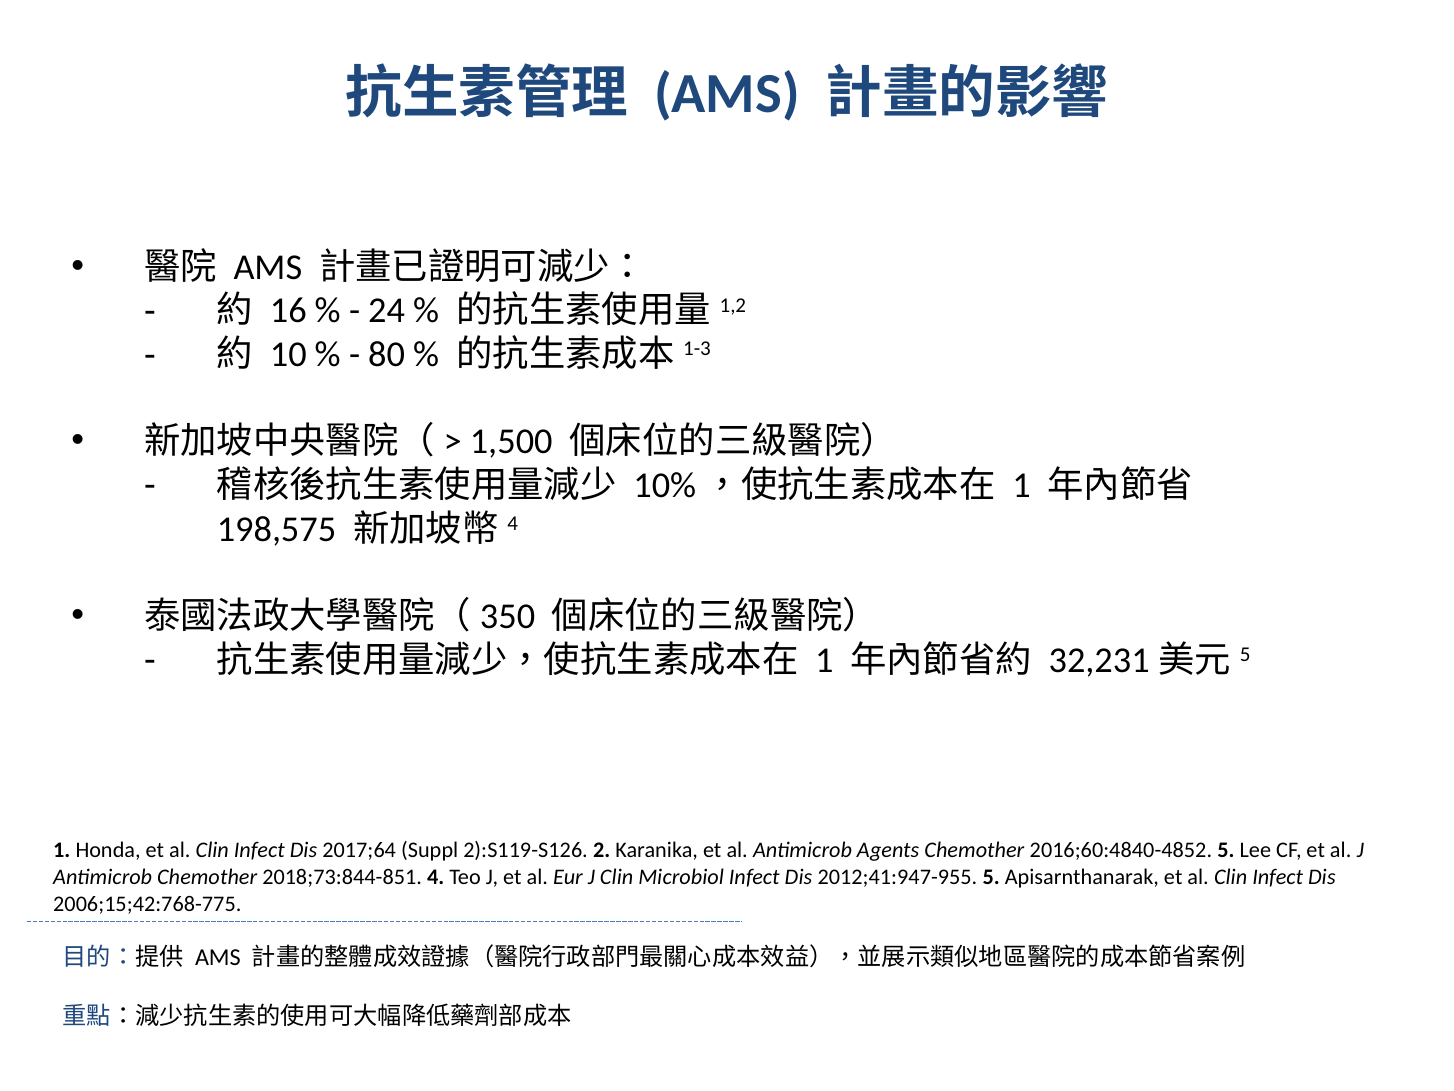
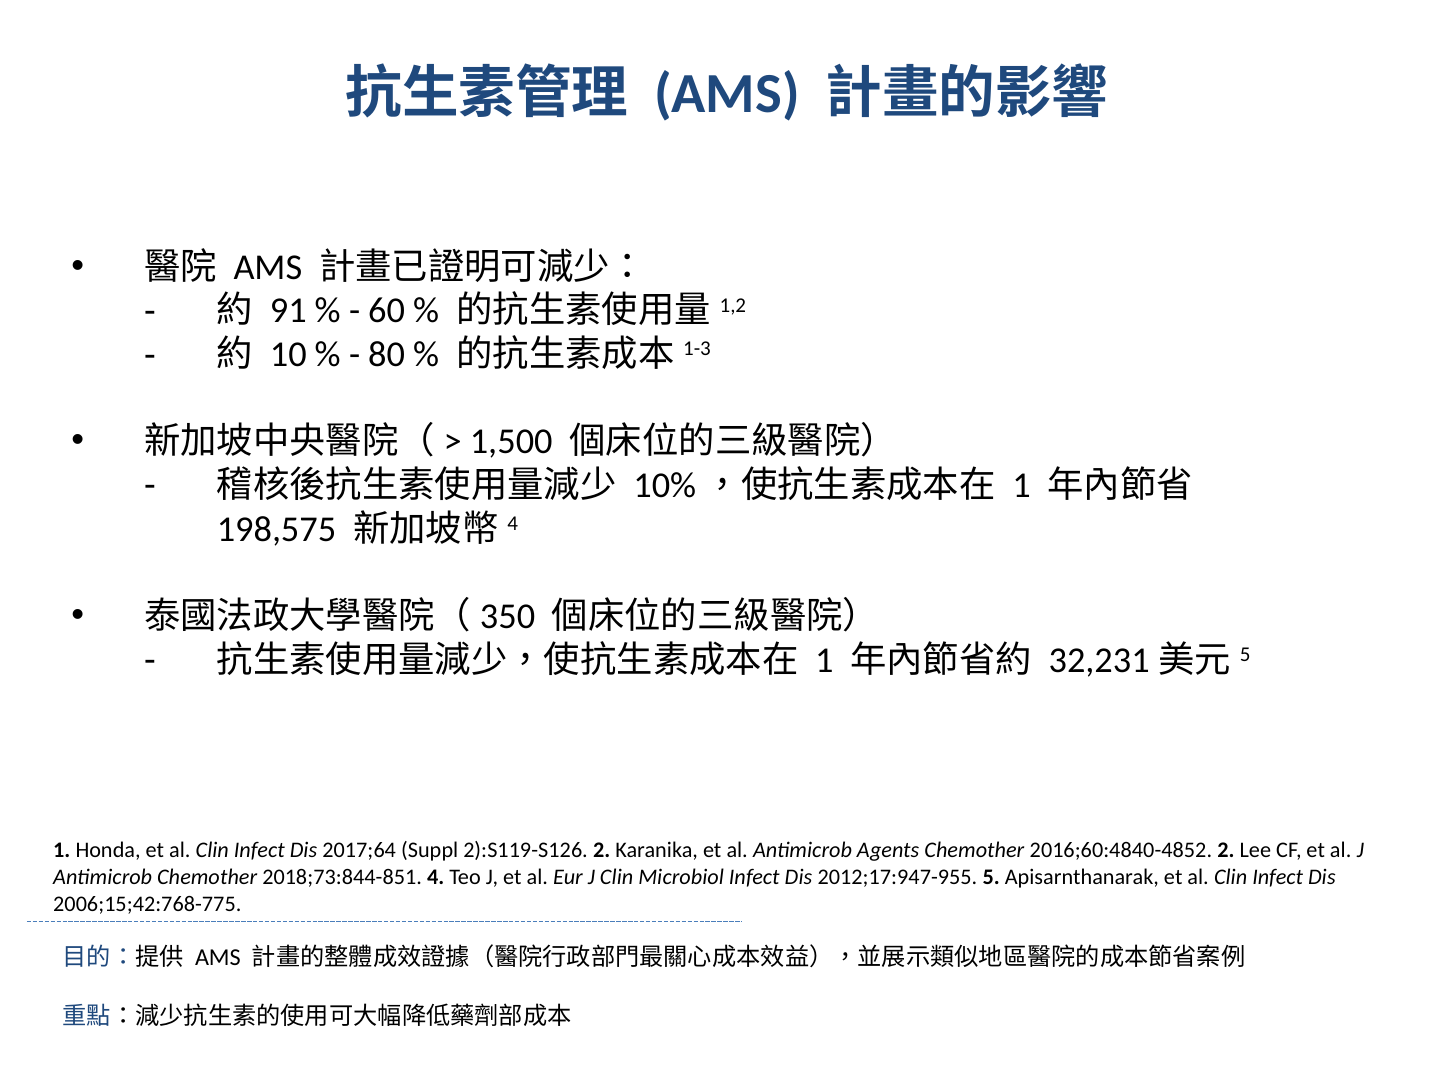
16: 16 -> 91
24: 24 -> 60
2016;60:4840-4852 5: 5 -> 2
2012;41:947-955: 2012;41:947-955 -> 2012;17:947-955
